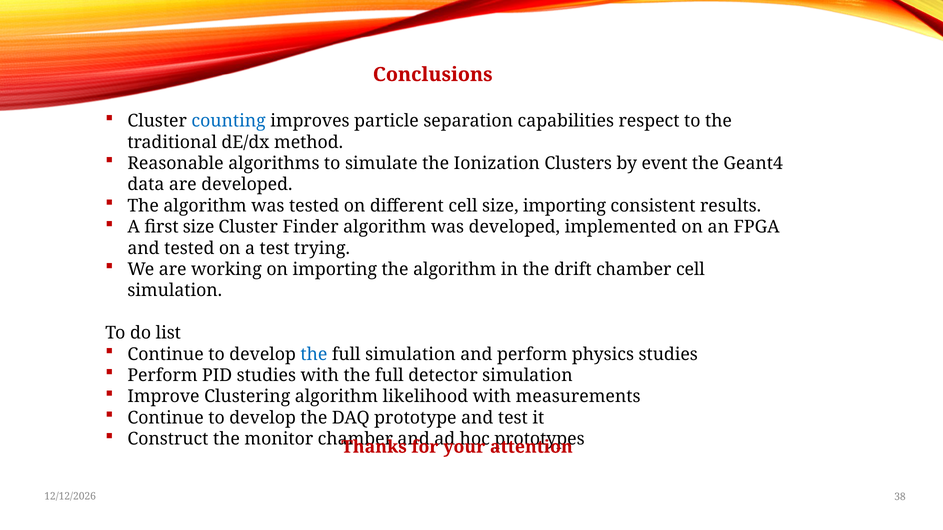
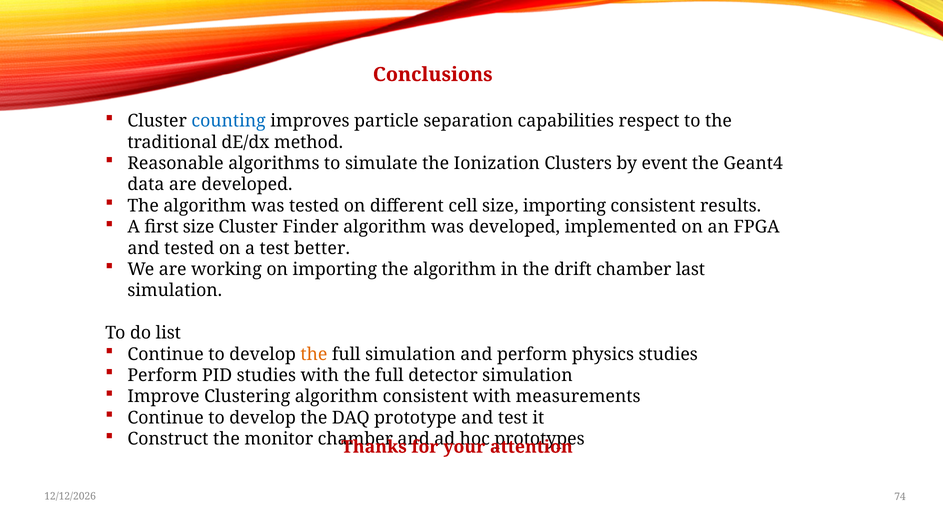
trying: trying -> better
chamber cell: cell -> last
the at (314, 355) colour: blue -> orange
algorithm likelihood: likelihood -> consistent
38: 38 -> 74
